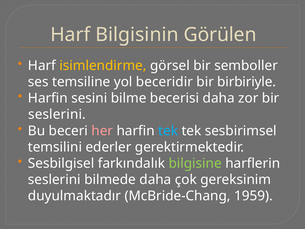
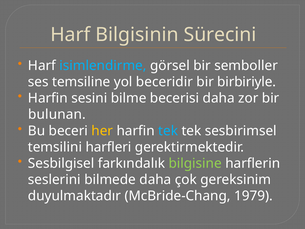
Görülen: Görülen -> Sürecini
isimlendirme colour: yellow -> light blue
seslerini at (57, 114): seslerini -> bulunan
her colour: pink -> yellow
ederler: ederler -> harfleri
1959: 1959 -> 1979
